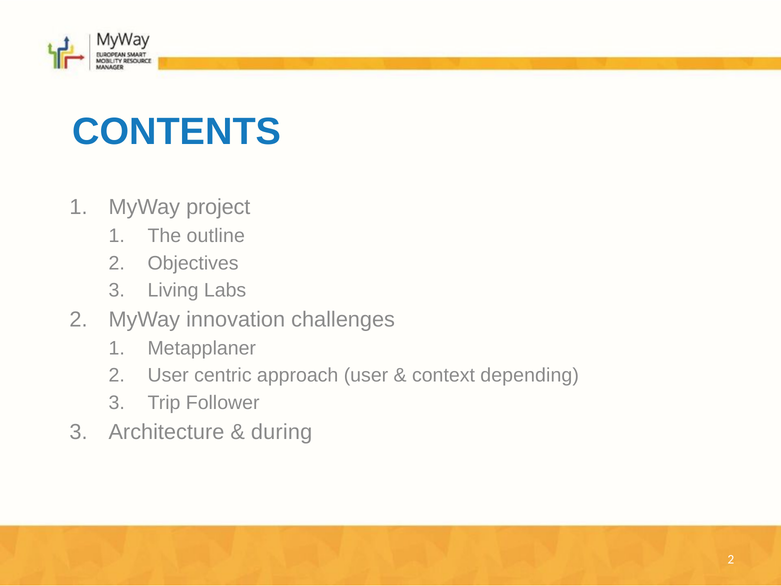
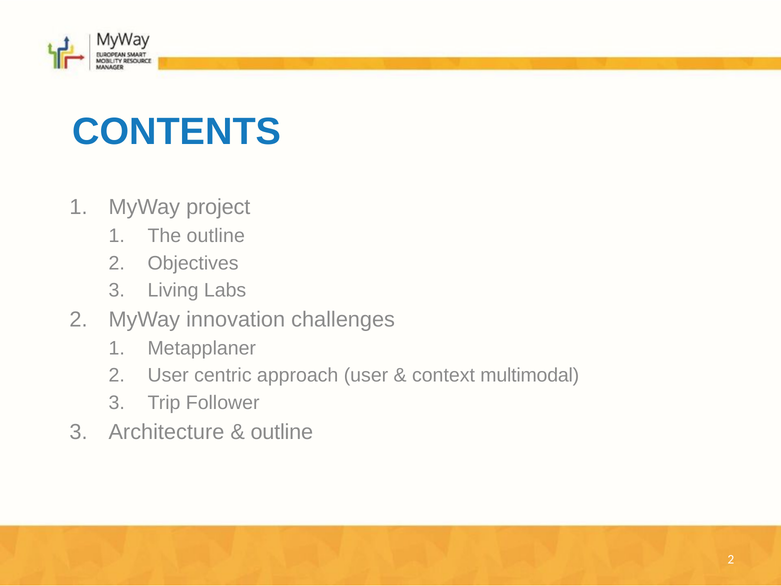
depending: depending -> multimodal
during at (282, 432): during -> outline
